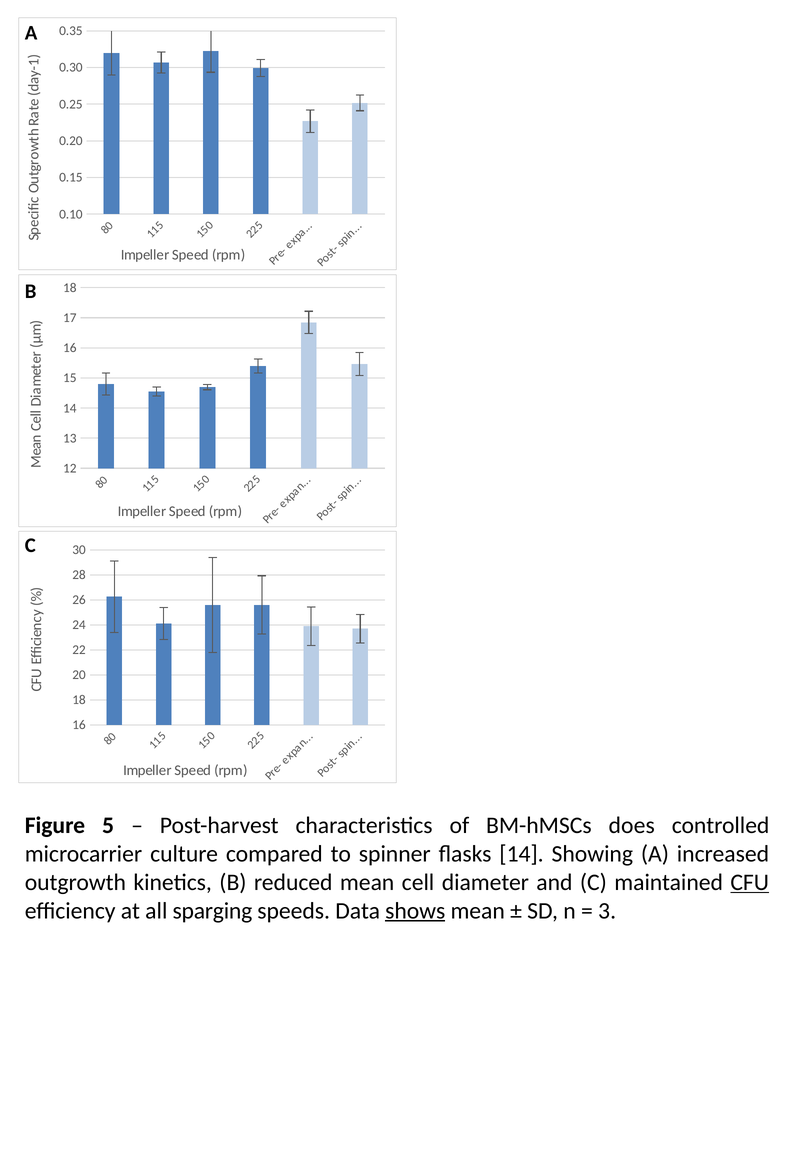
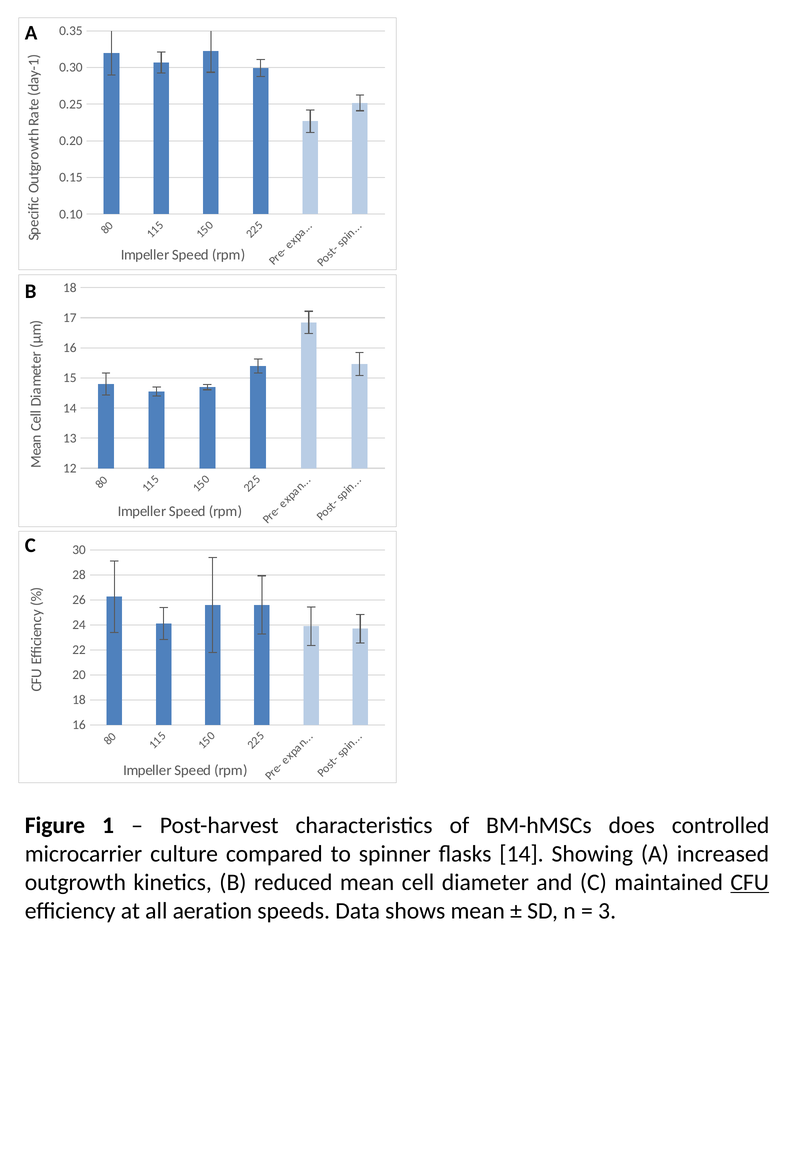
Figure 5: 5 -> 1
sparging: sparging -> aeration
shows underline: present -> none
